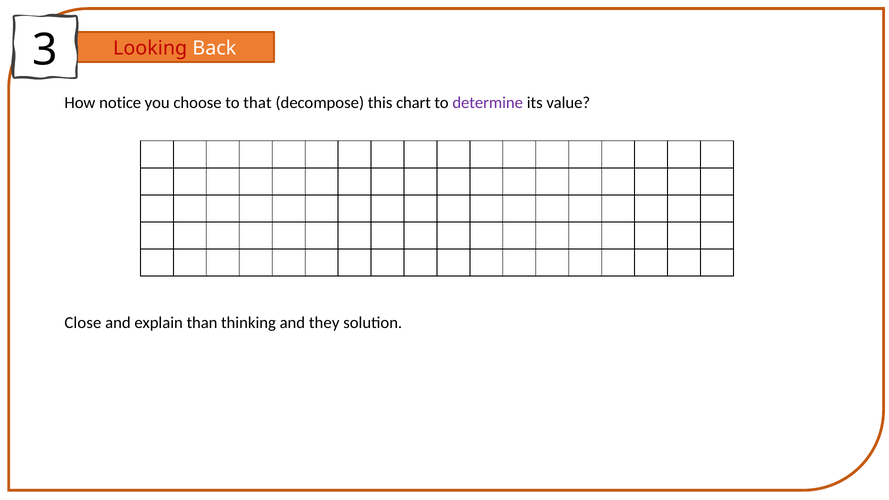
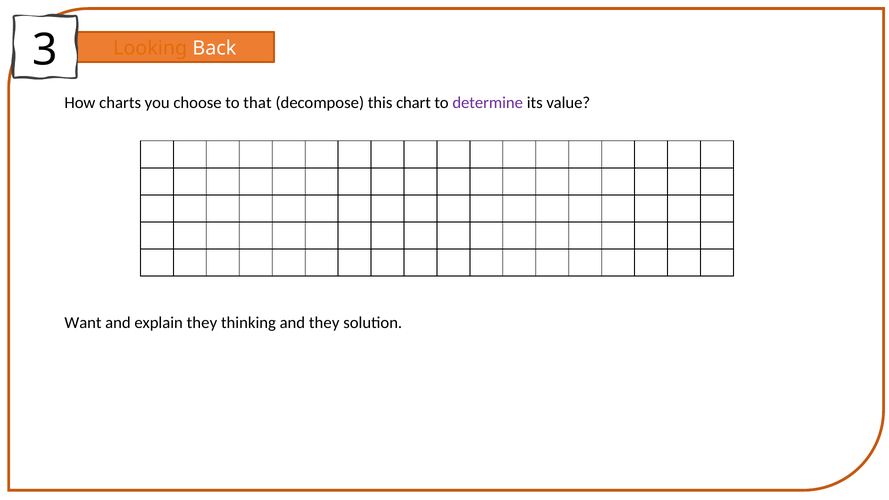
Looking colour: red -> orange
notice: notice -> charts
Close: Close -> Want
explain than: than -> they
